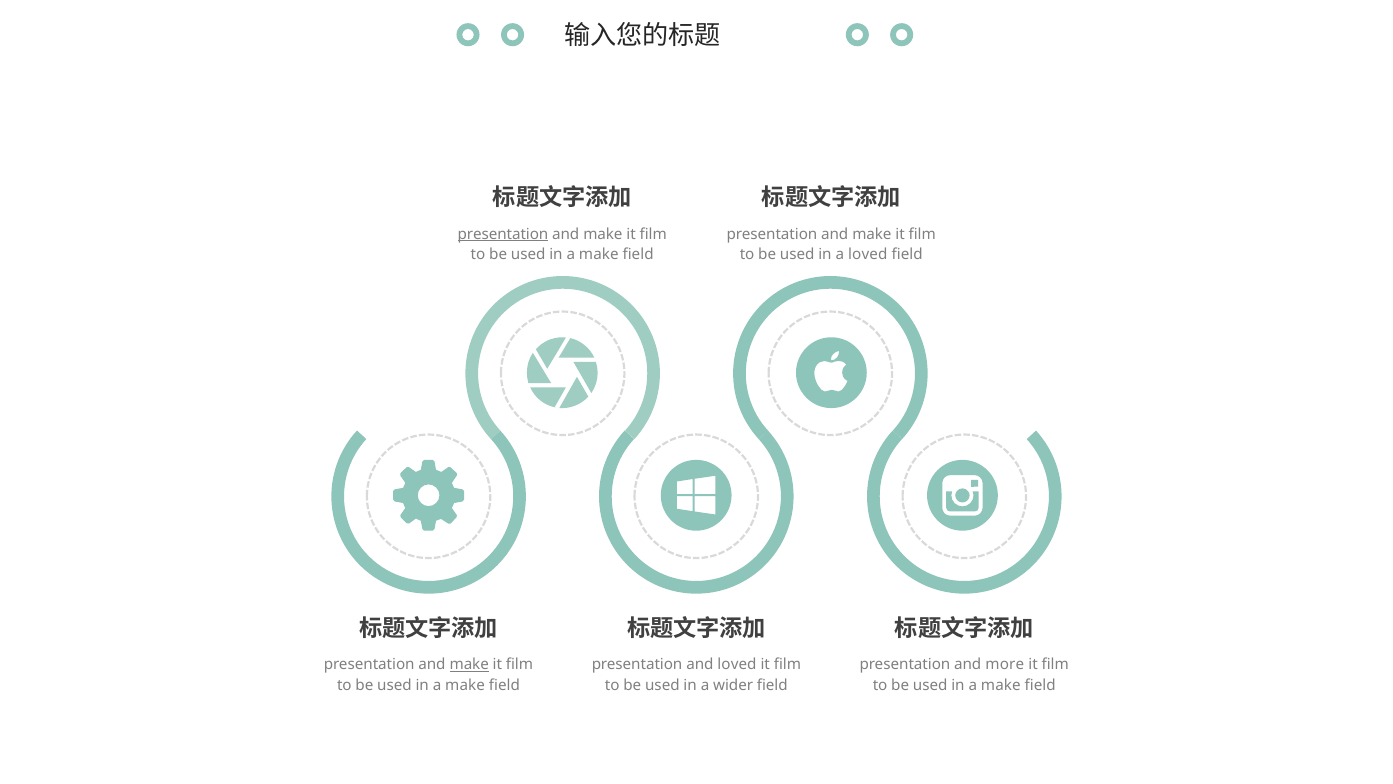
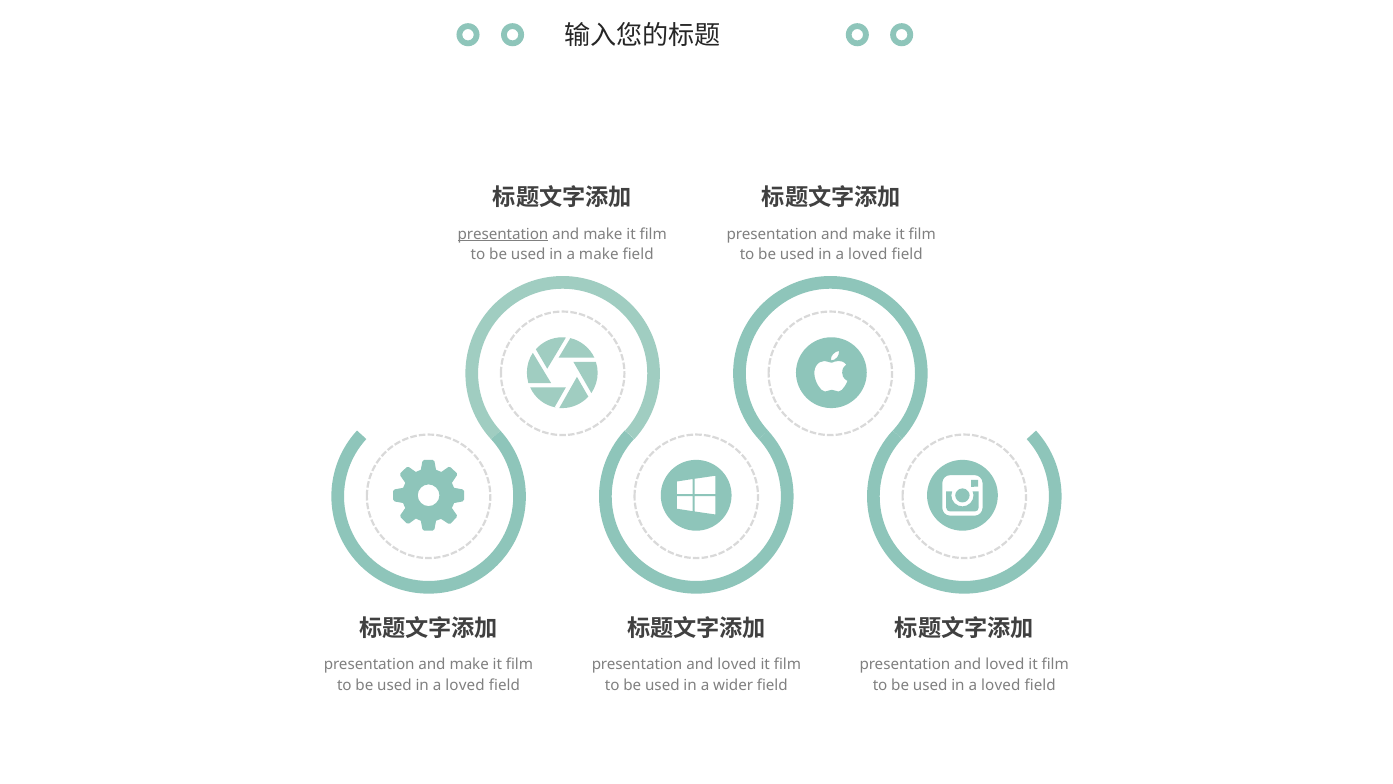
make at (469, 664) underline: present -> none
more at (1005, 664): more -> loved
make at (465, 685): make -> loved
make at (1001, 685): make -> loved
